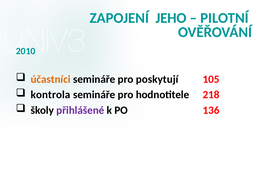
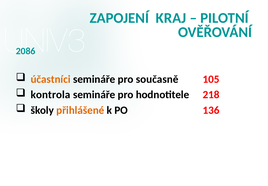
JEHO: JEHO -> KRAJ
2010: 2010 -> 2086
poskytují: poskytují -> současně
přihlášené colour: purple -> orange
